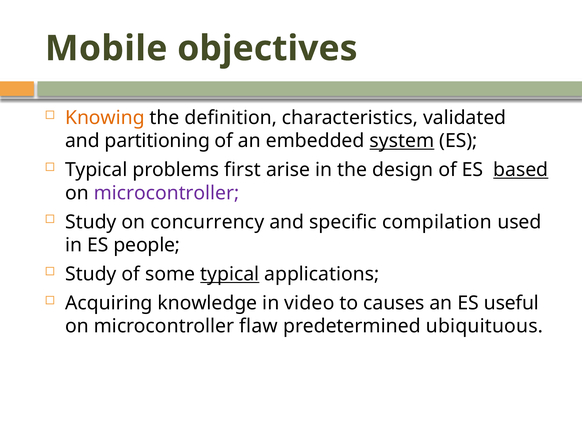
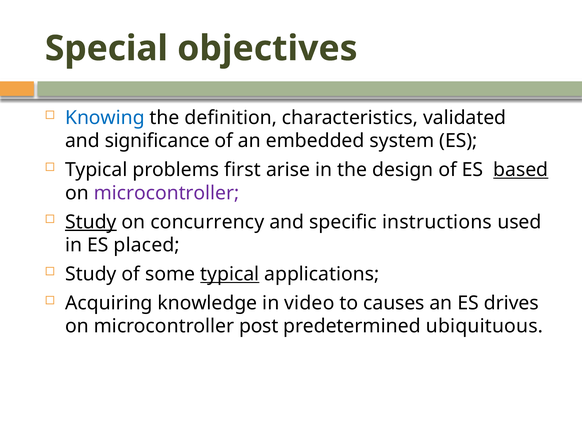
Mobile: Mobile -> Special
Knowing colour: orange -> blue
partitioning: partitioning -> significance
system underline: present -> none
Study at (91, 222) underline: none -> present
compilation: compilation -> instructions
people: people -> placed
useful: useful -> drives
flaw: flaw -> post
